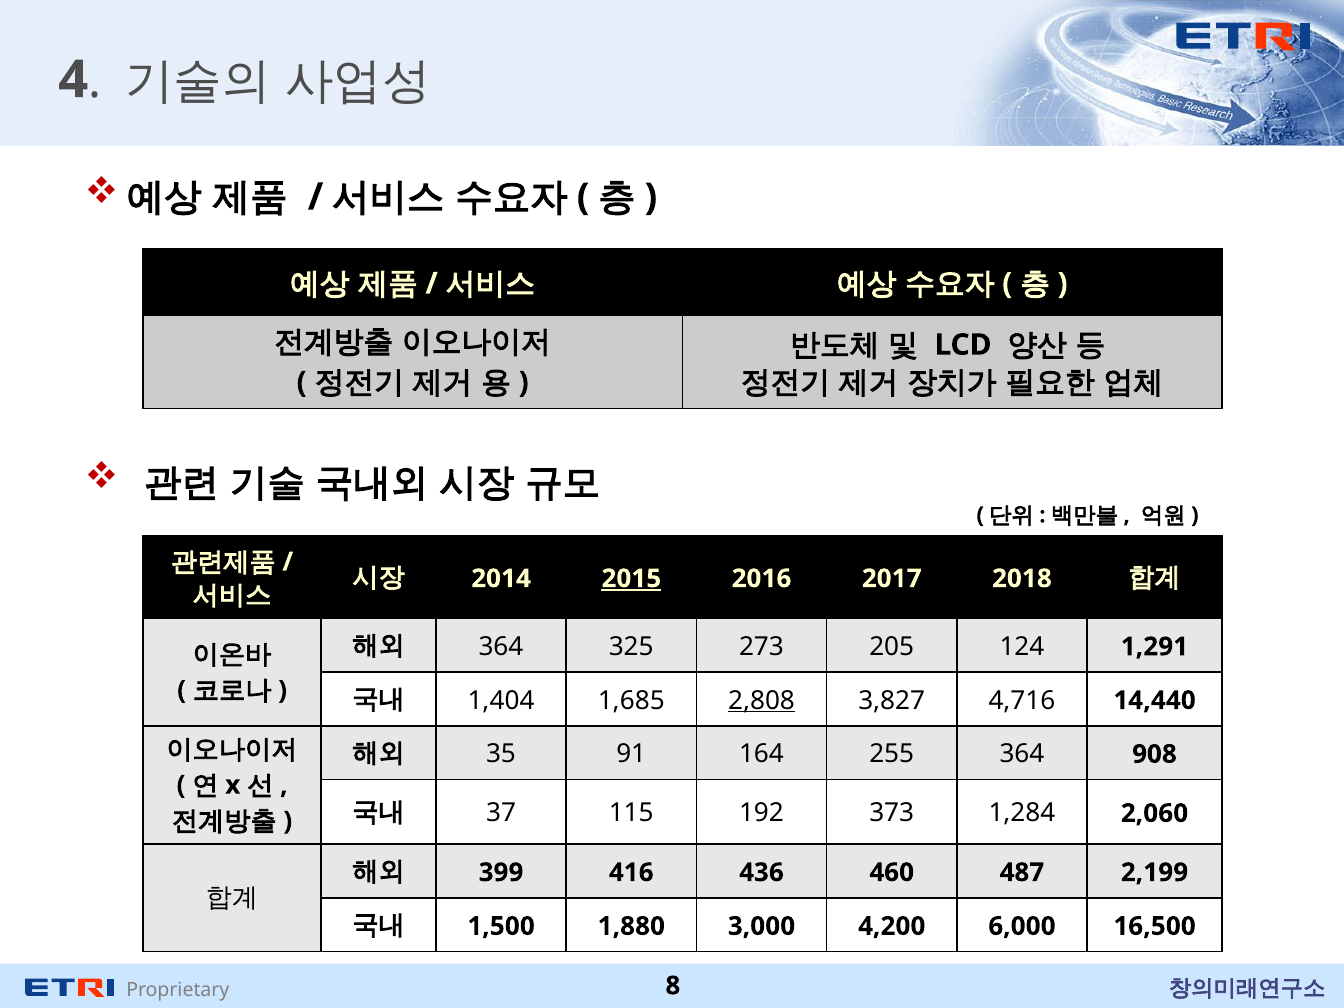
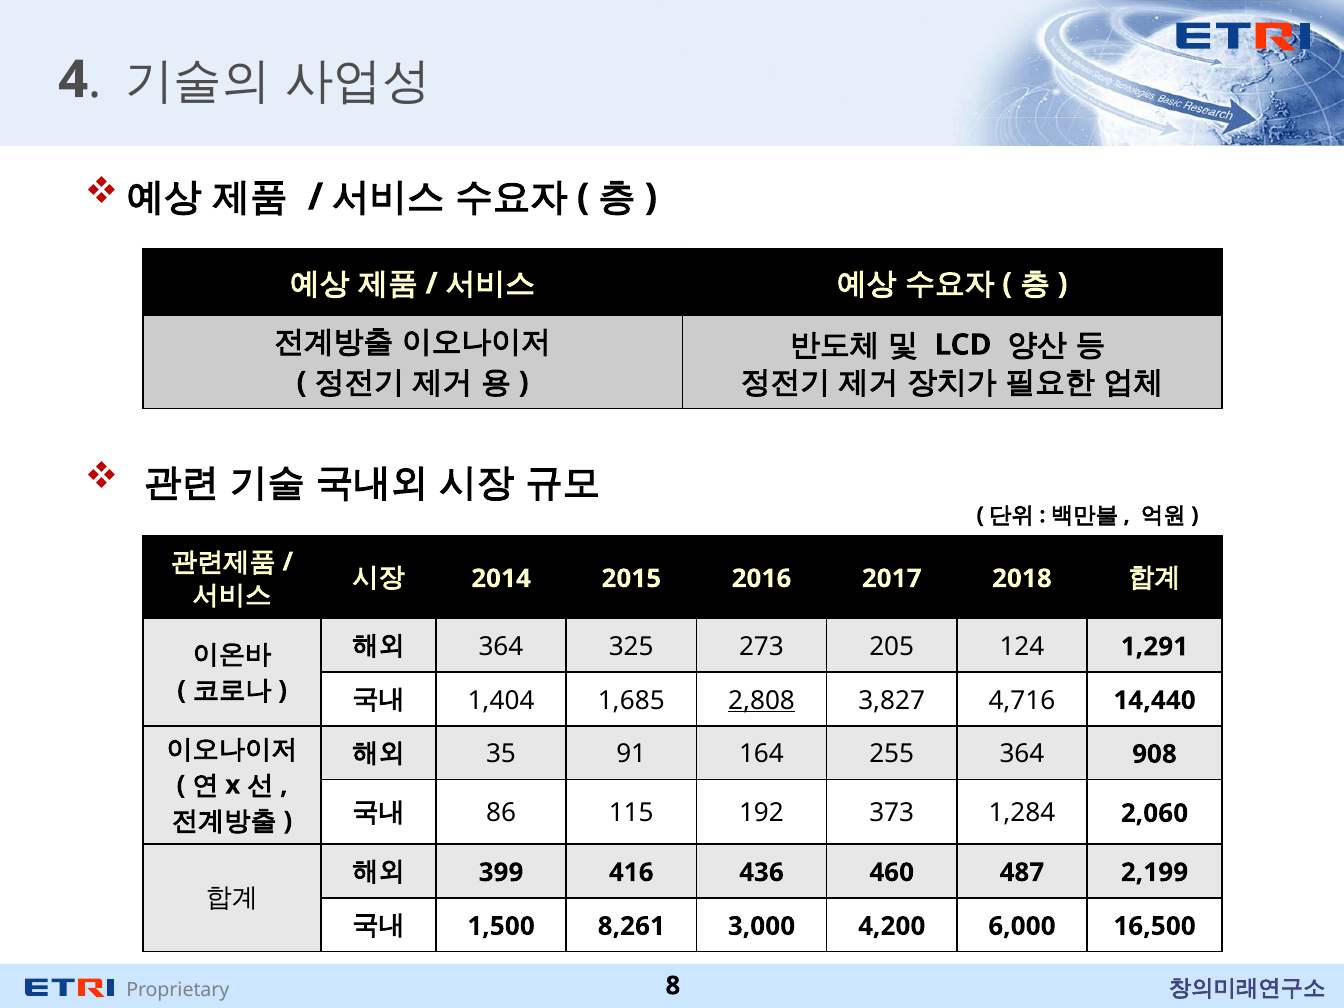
2015 underline: present -> none
37: 37 -> 86
1,880: 1,880 -> 8,261
